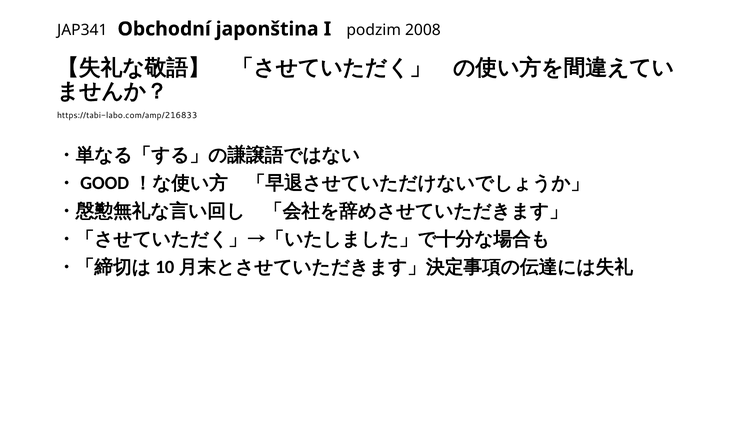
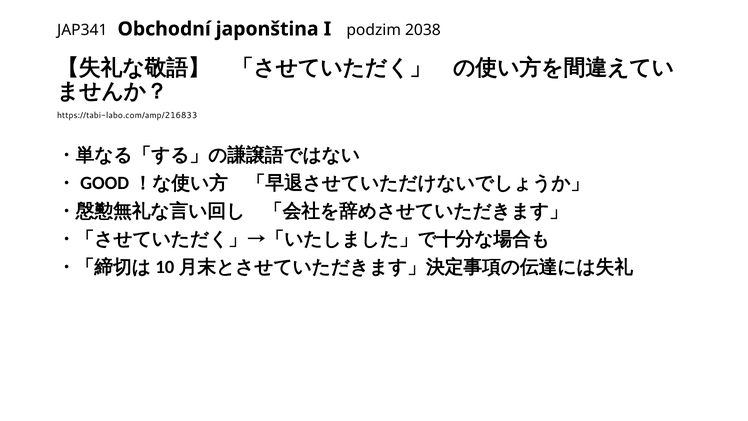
2008: 2008 -> 2038
